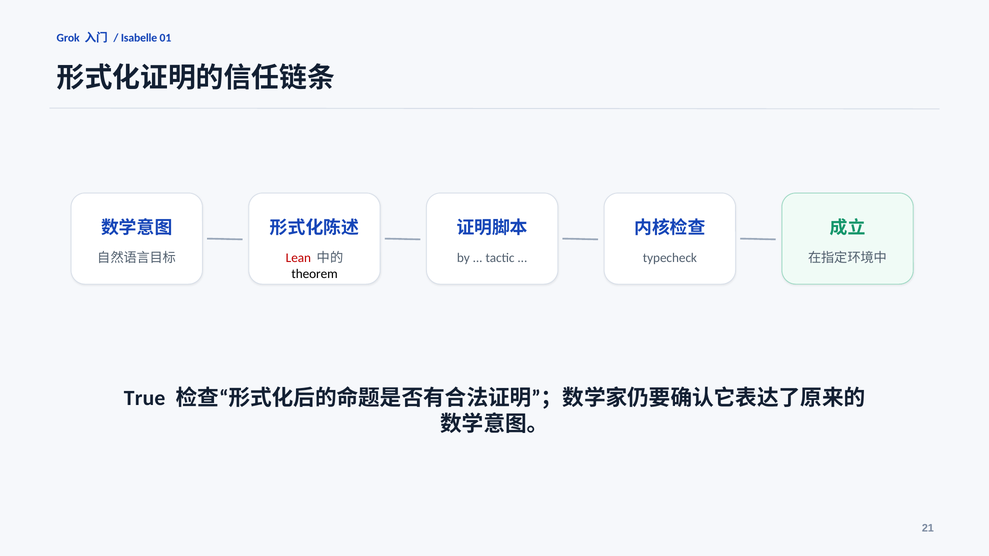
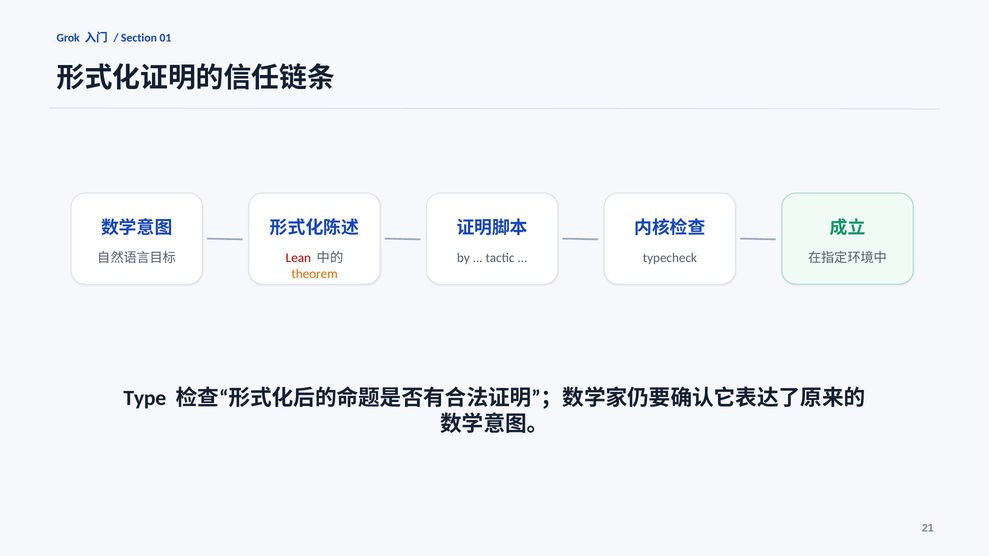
Isabelle: Isabelle -> Section
theorem colour: black -> orange
True: True -> Type
